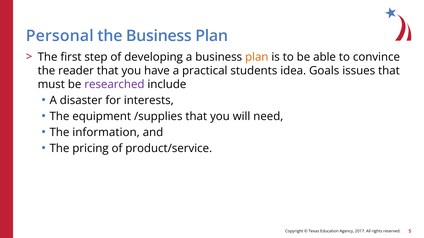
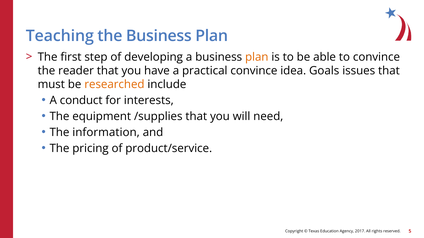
Personal: Personal -> Teaching
practical students: students -> convince
researched colour: purple -> orange
disaster: disaster -> conduct
